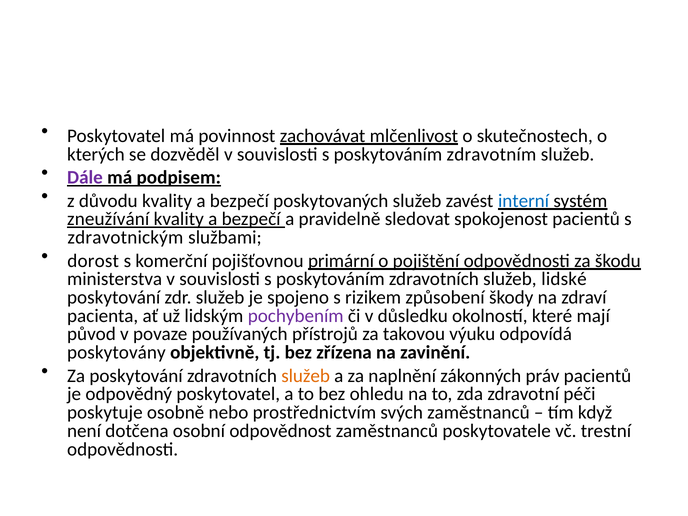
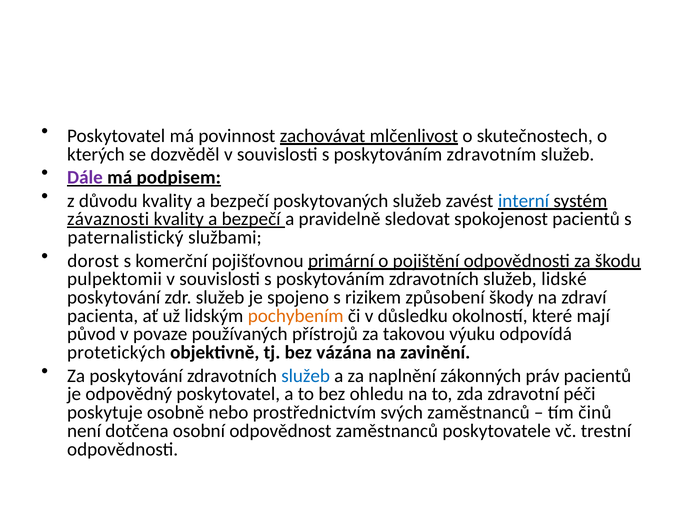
zneužívání: zneužívání -> závaznosti
zdravotnickým: zdravotnickým -> paternalistický
ministerstva: ministerstva -> pulpektomii
pochybením colour: purple -> orange
poskytovány: poskytovány -> protetických
zřízena: zřízena -> vázána
služeb at (306, 376) colour: orange -> blue
když: když -> činů
